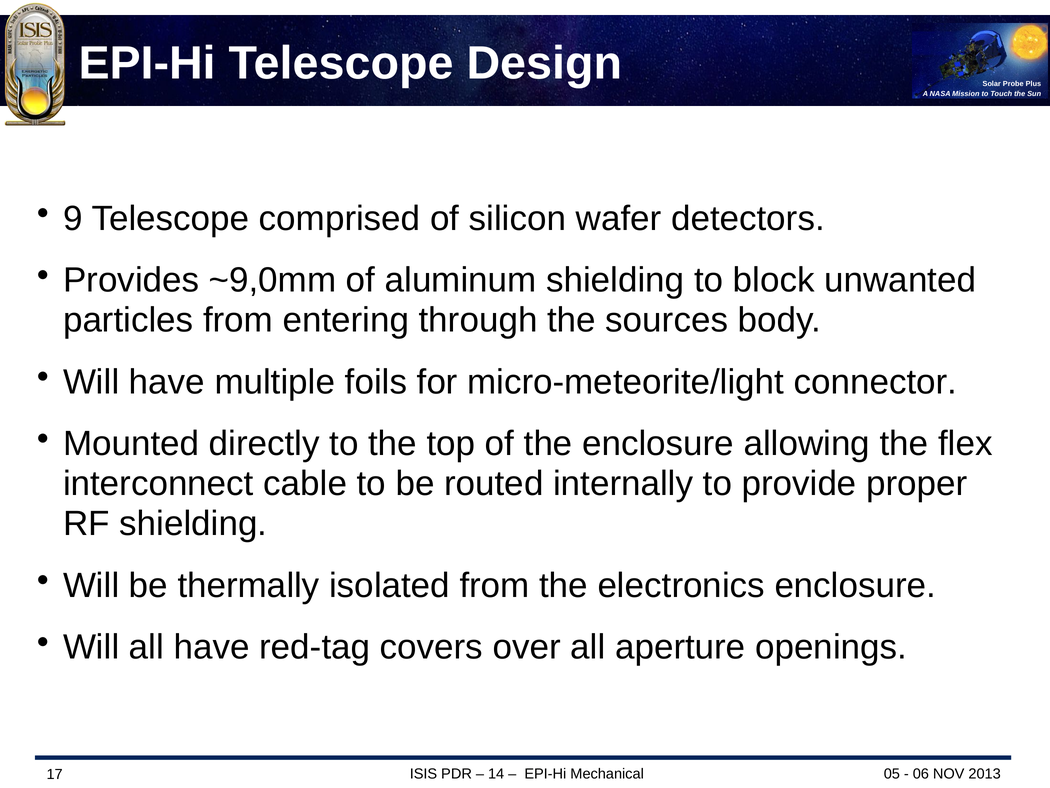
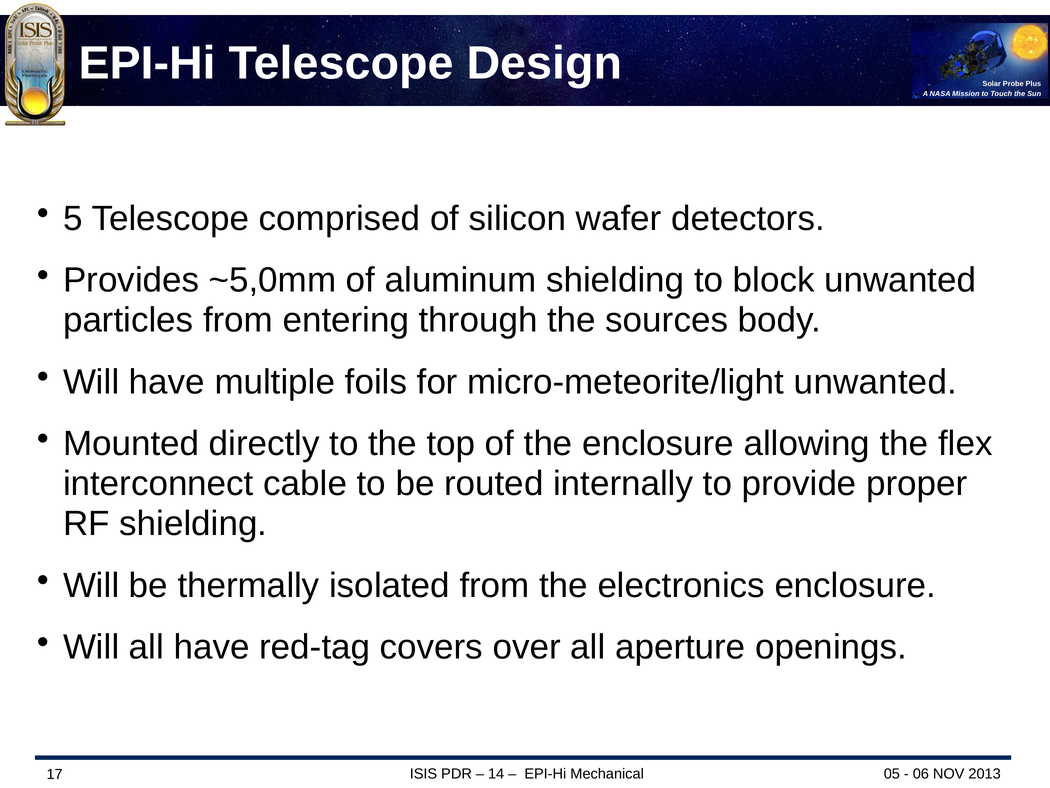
9: 9 -> 5
~9,0mm: ~9,0mm -> ~5,0mm
micro-meteorite/light connector: connector -> unwanted
